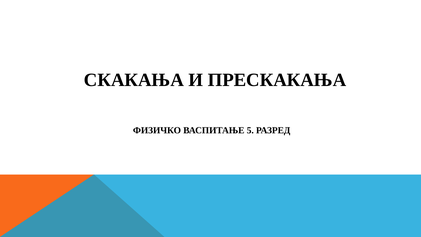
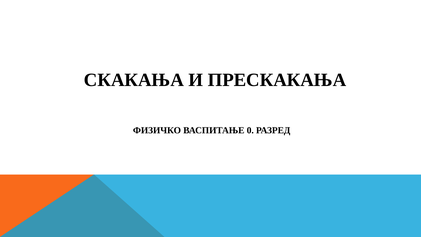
5: 5 -> 0
